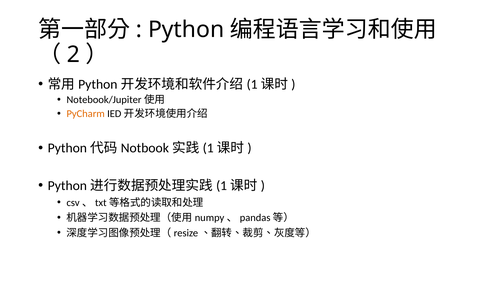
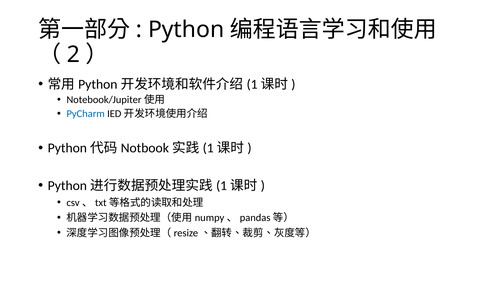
PyCharm colour: orange -> blue
